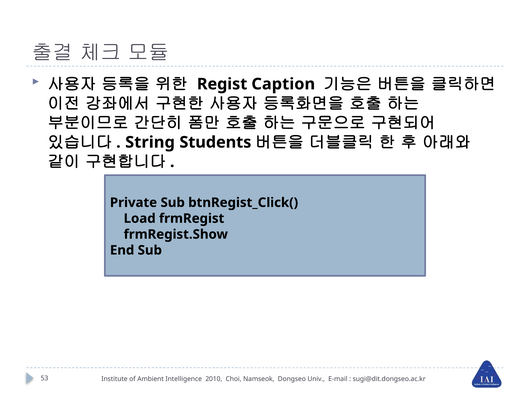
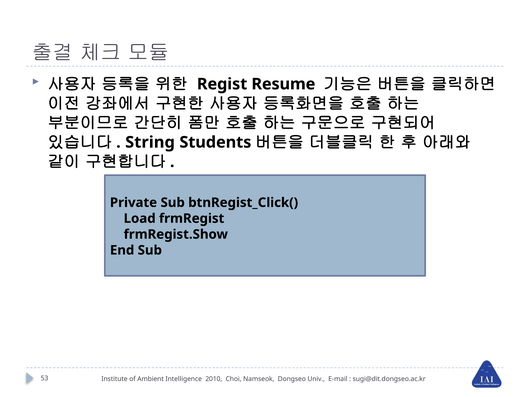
Caption: Caption -> Resume
